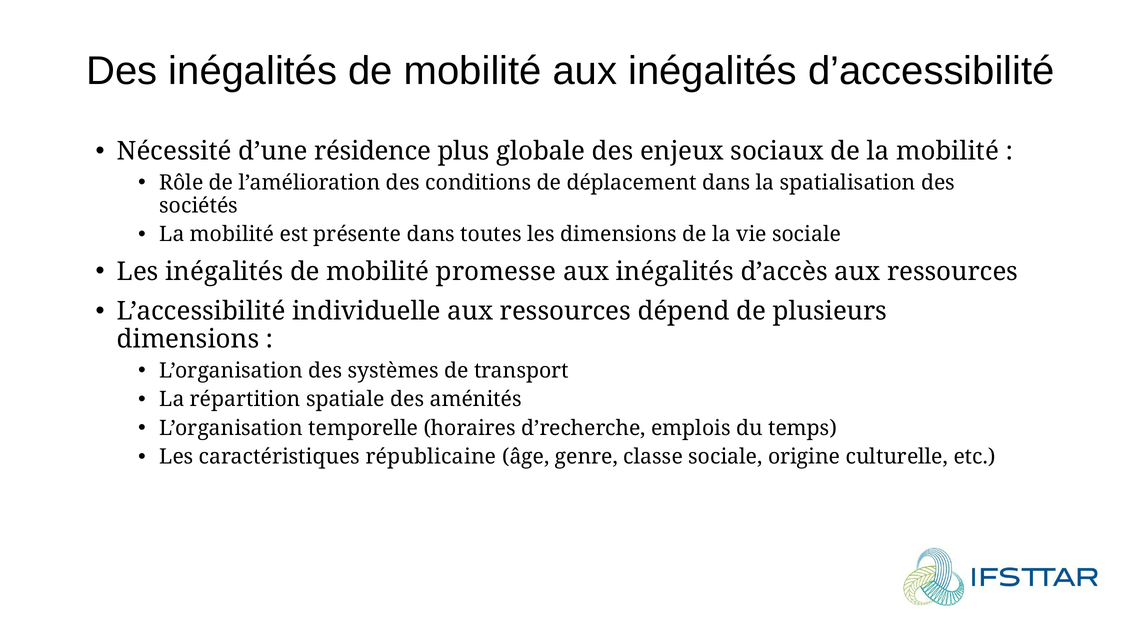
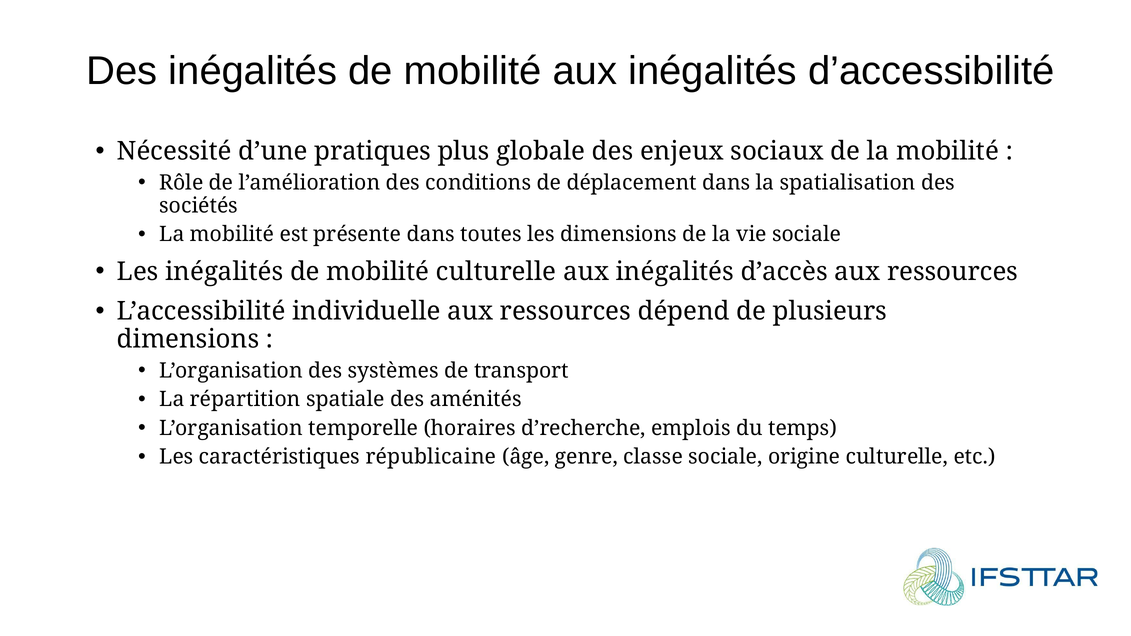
résidence: résidence -> pratiques
mobilité promesse: promesse -> culturelle
